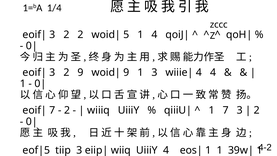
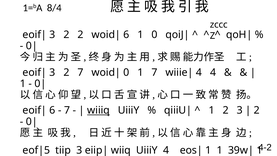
1/4: 1/4 -> 8/4
5 at (126, 35): 5 -> 6
1 4: 4 -> 0
2 9: 9 -> 7
9 at (126, 72): 9 -> 0
1 3: 3 -> 7
7 at (52, 110): 7 -> 6
2 at (67, 110): 2 -> 7
wiiiq underline: none -> present
1 7: 7 -> 2
